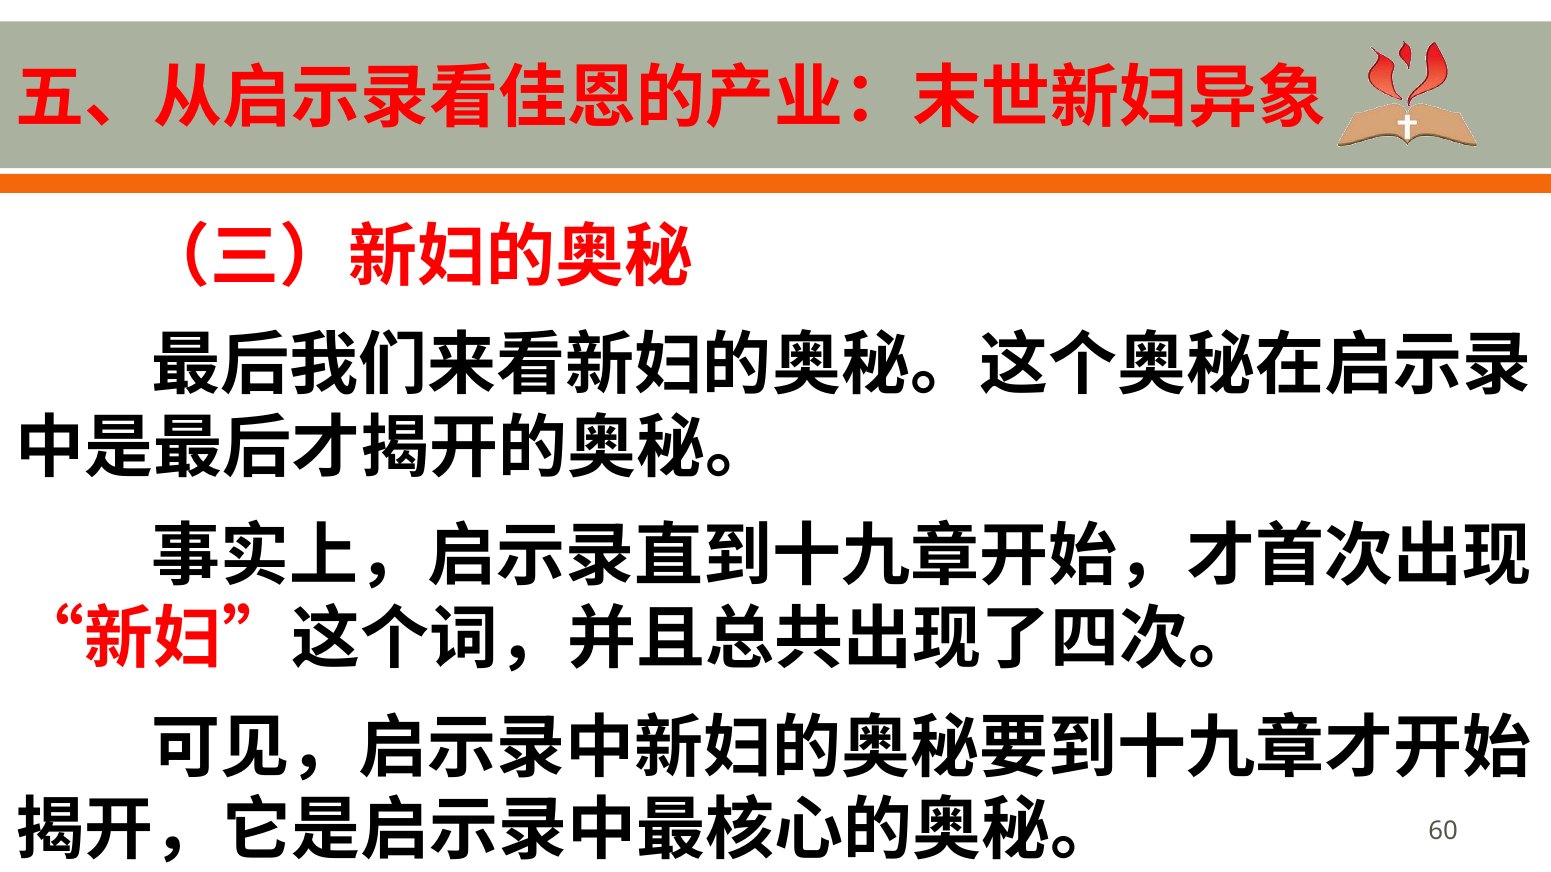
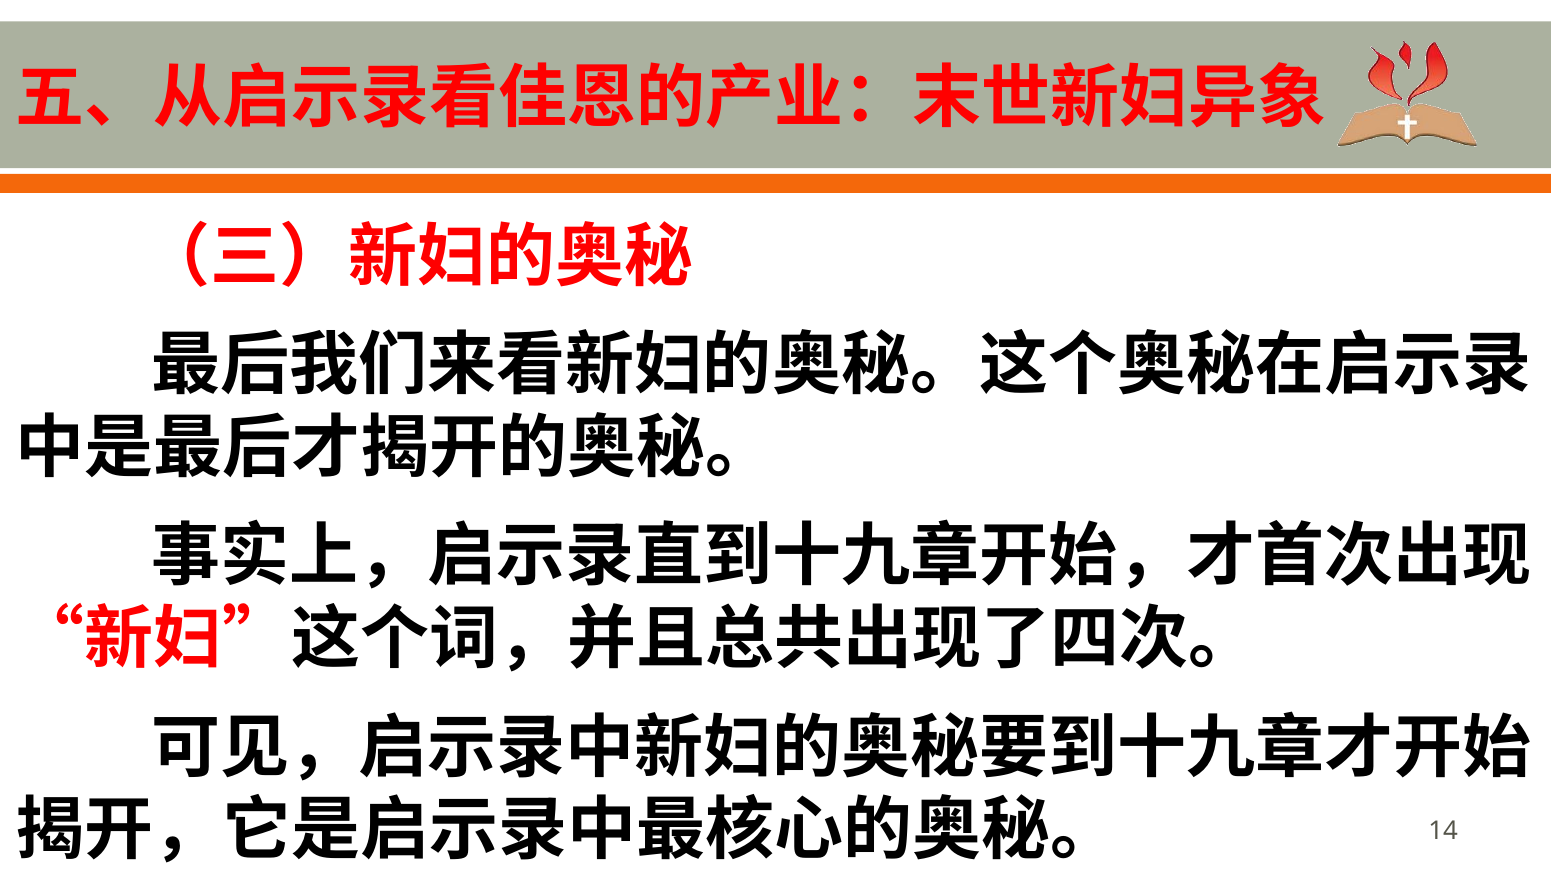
60: 60 -> 14
